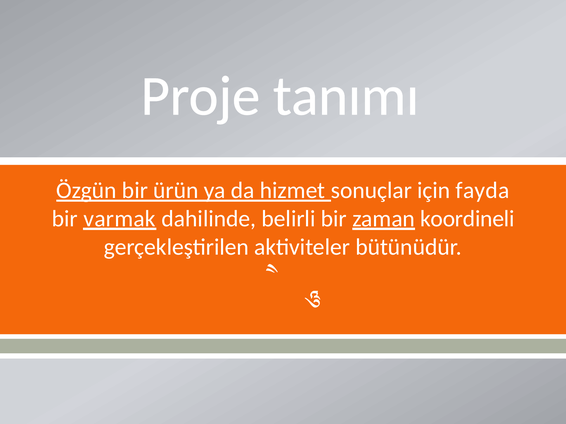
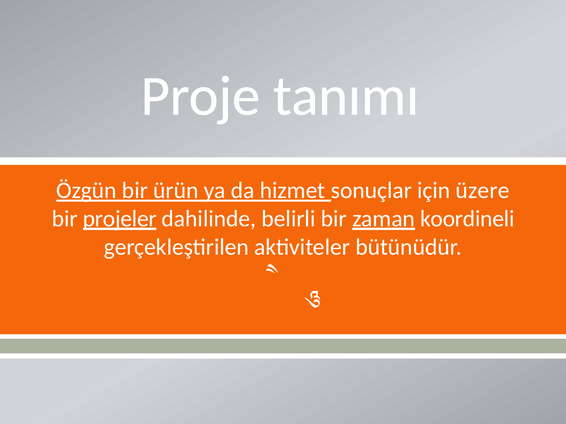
fayda: fayda -> üzere
varmak: varmak -> projeler
